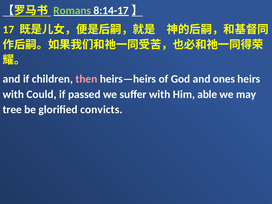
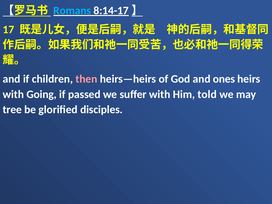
Romans colour: light green -> light blue
Could: Could -> Going
able: able -> told
convicts: convicts -> disciples
